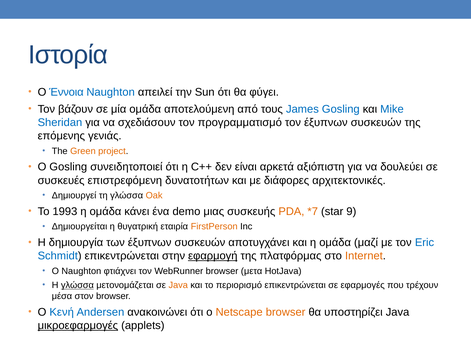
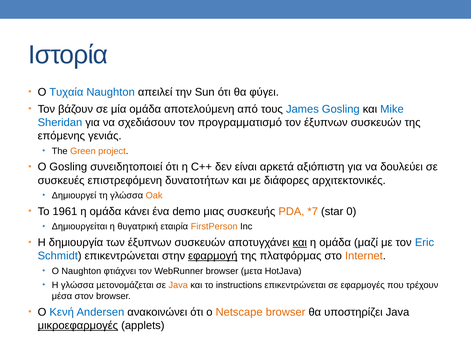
Έννοια: Έννοια -> Τυχαία
1993: 1993 -> 1961
9: 9 -> 0
και at (300, 243) underline: none -> present
γλώσσα at (77, 285) underline: present -> none
περιορισμό: περιορισμό -> instructions
